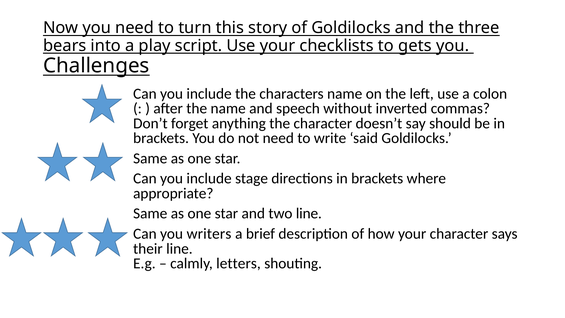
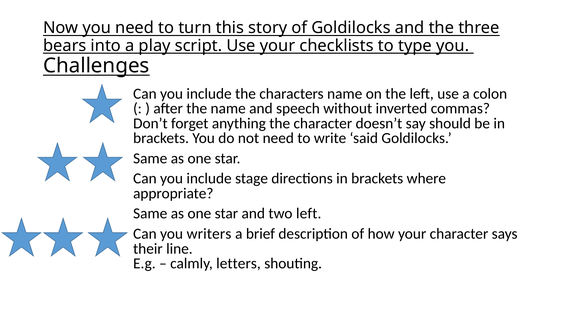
gets: gets -> type
two line: line -> left
